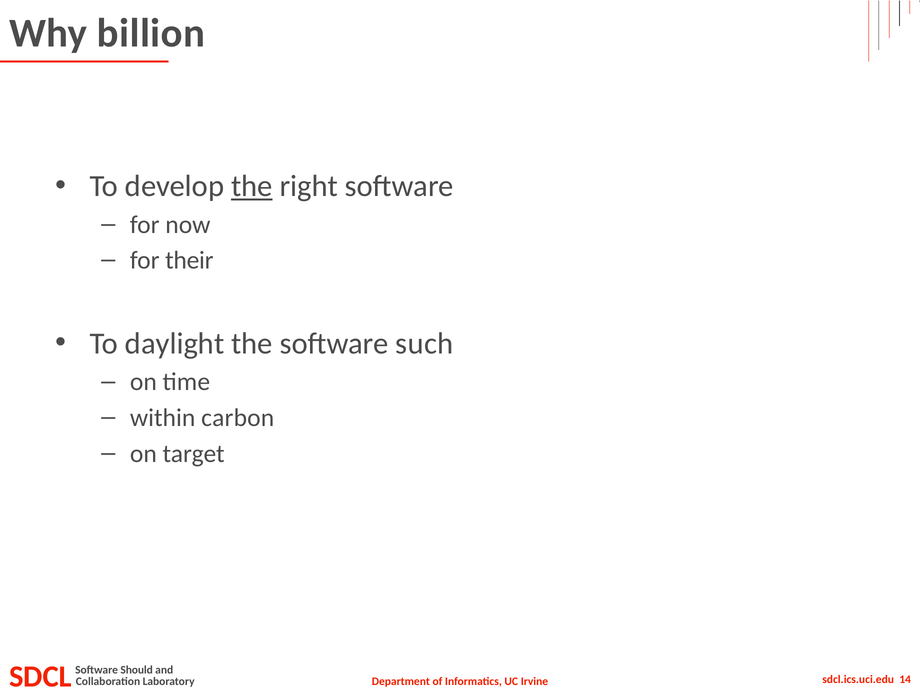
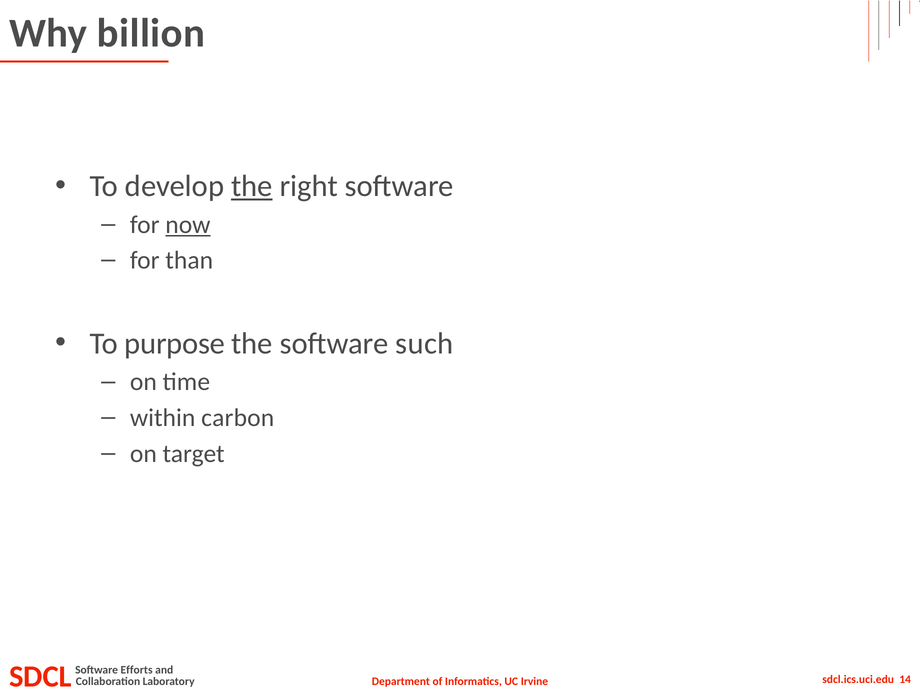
now underline: none -> present
their: their -> than
daylight: daylight -> purpose
Should: Should -> Efforts
